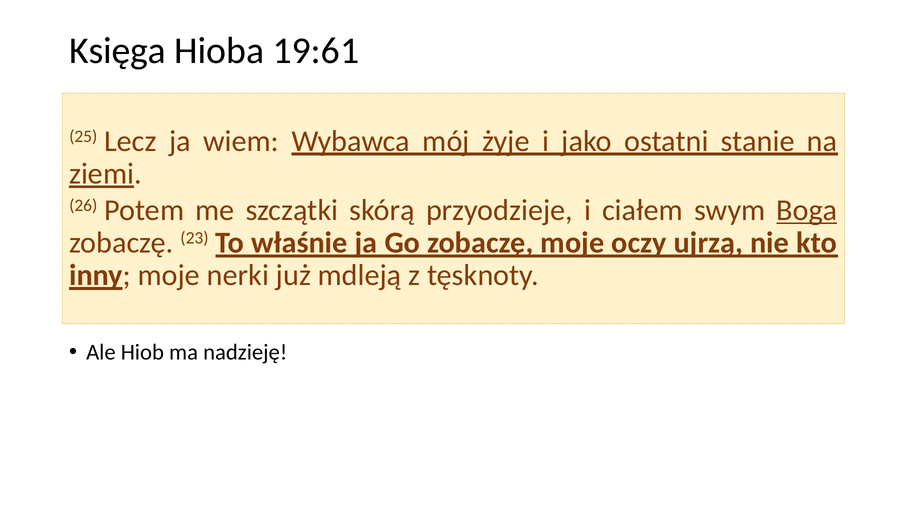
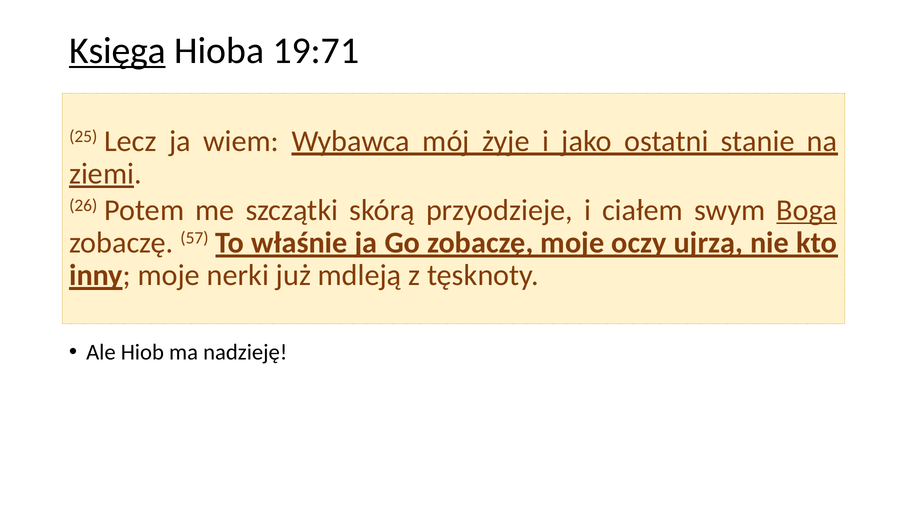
Księga underline: none -> present
19:61: 19:61 -> 19:71
23: 23 -> 57
